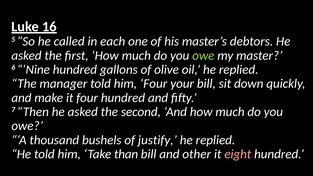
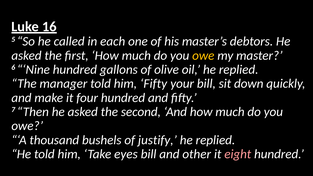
owe at (203, 56) colour: light green -> yellow
him Four: Four -> Fifty
than: than -> eyes
